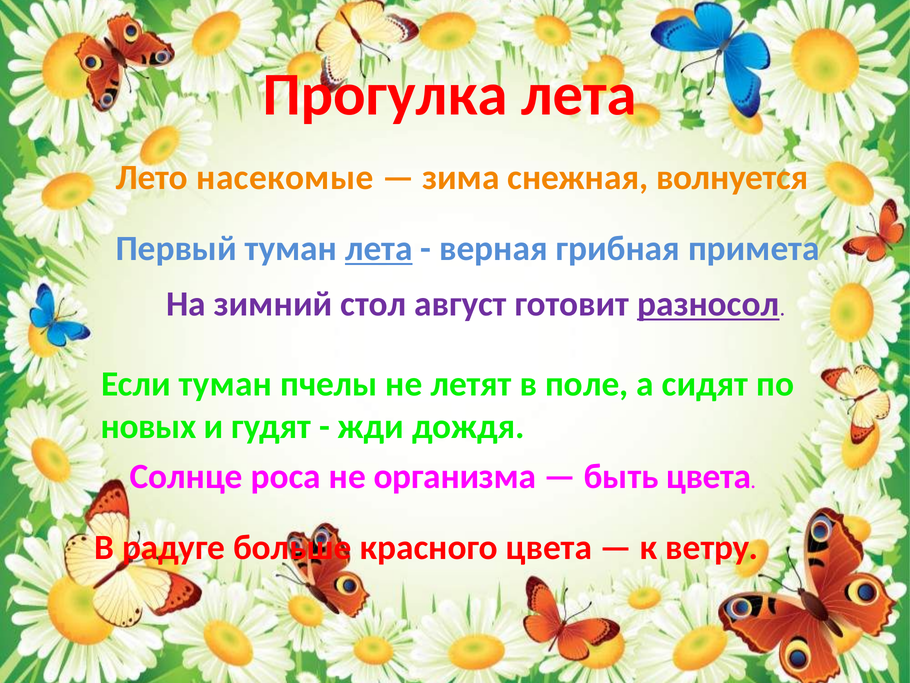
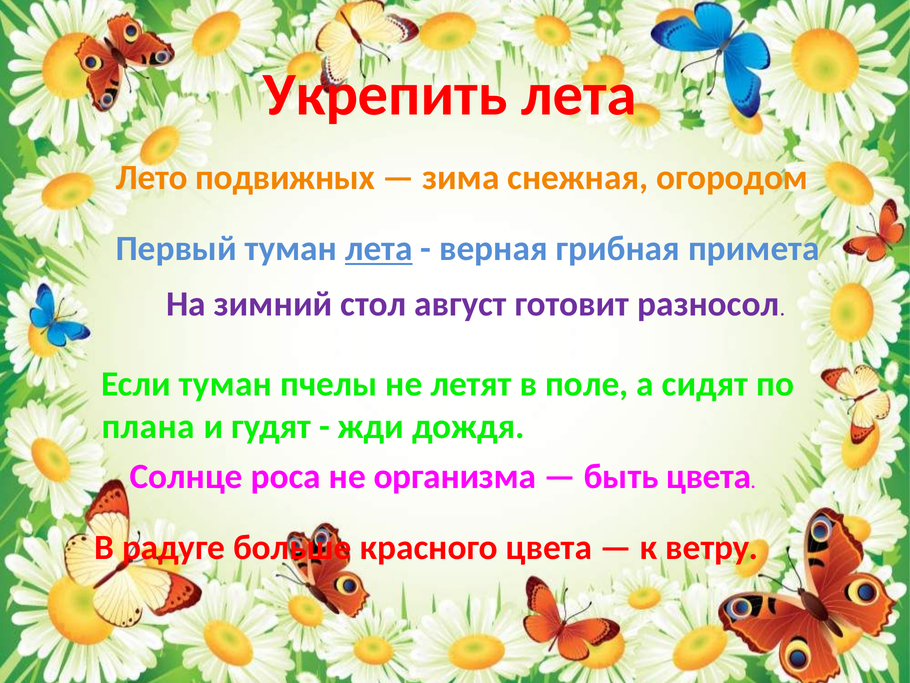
Прогулка: Прогулка -> Укрепить
насекомые: насекомые -> подвижных
волнуется: волнуется -> огородом
разносол underline: present -> none
новых: новых -> плана
